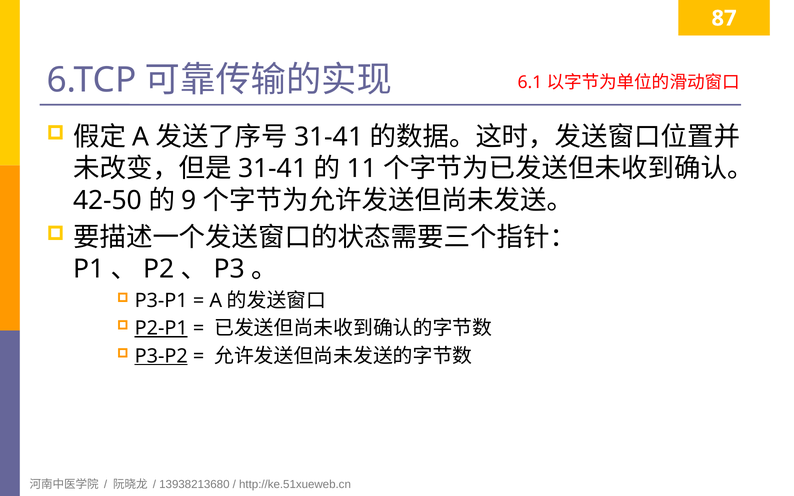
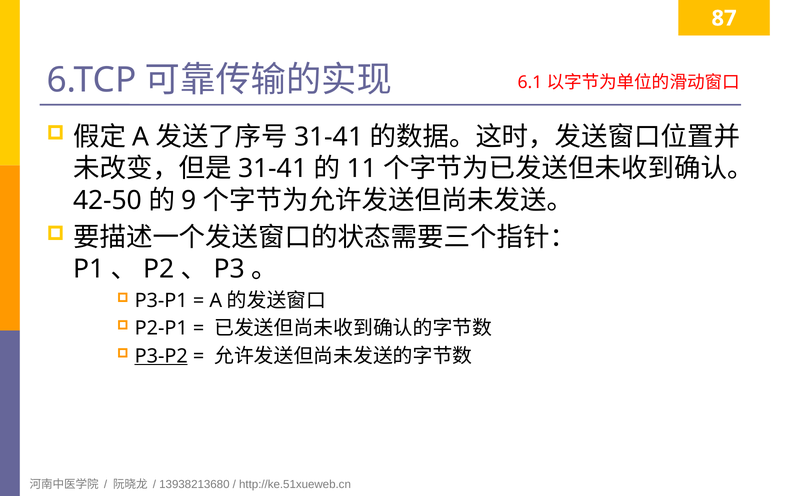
P2-P1 underline: present -> none
